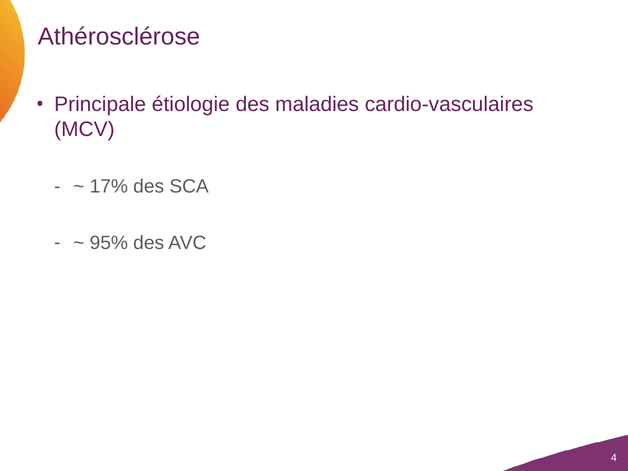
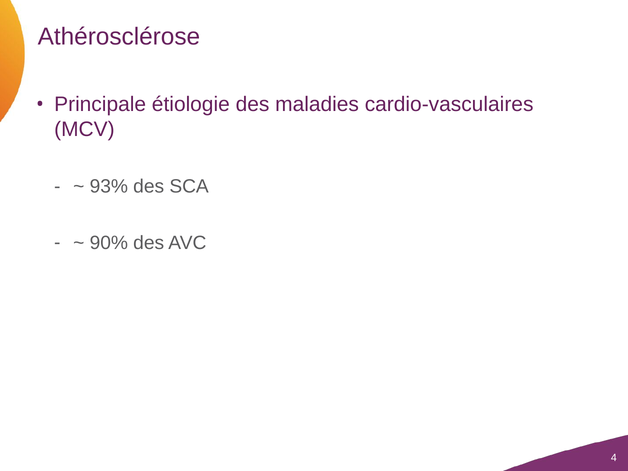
17%: 17% -> 93%
95%: 95% -> 90%
